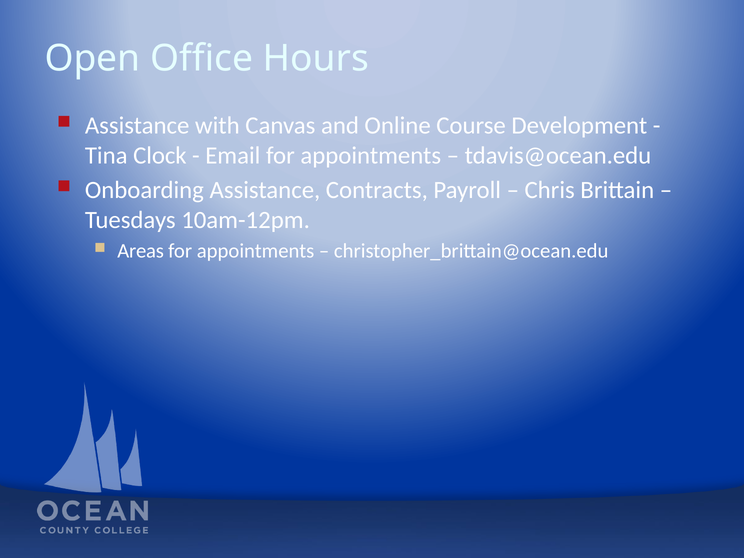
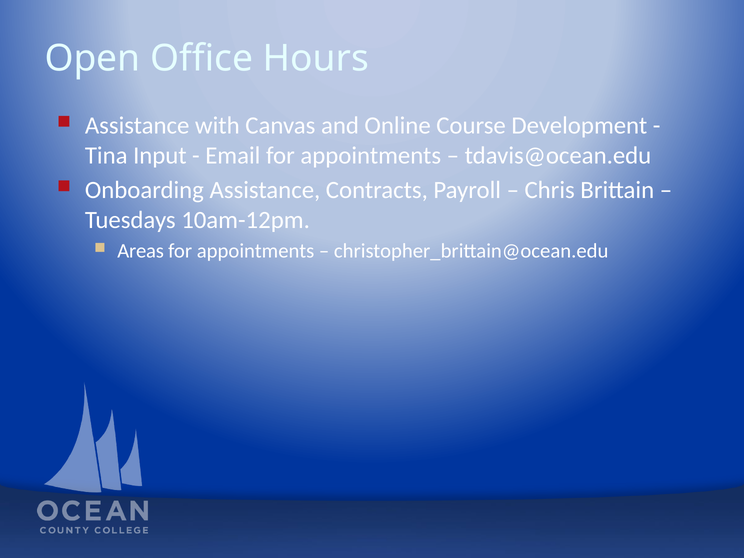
Clock: Clock -> Input
